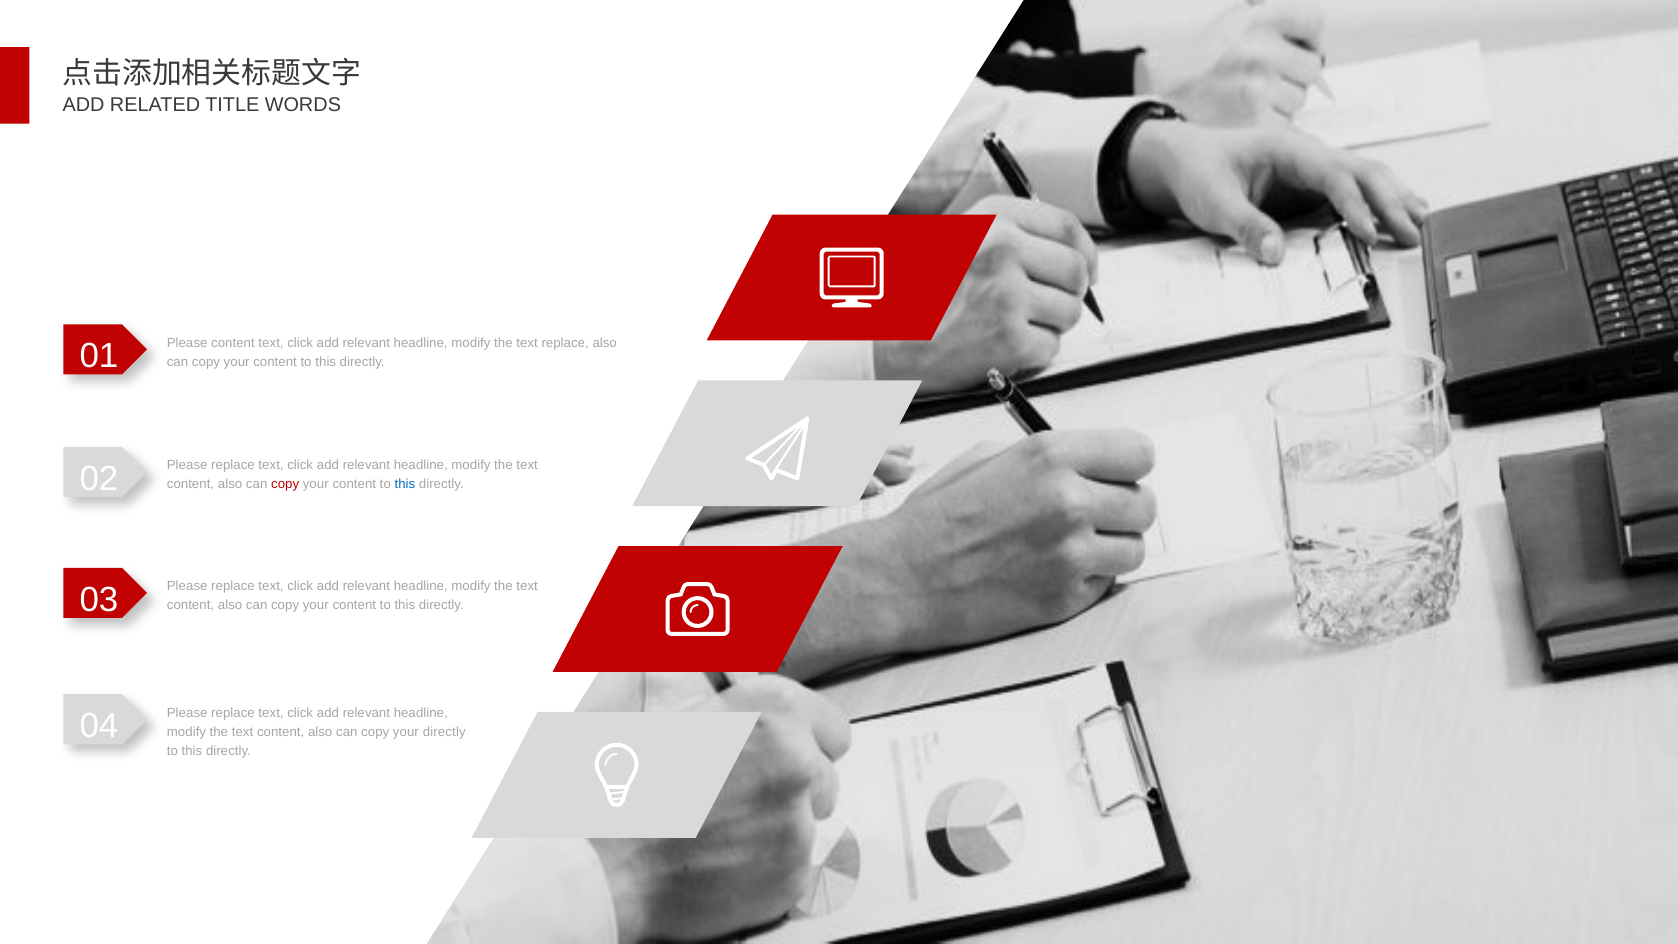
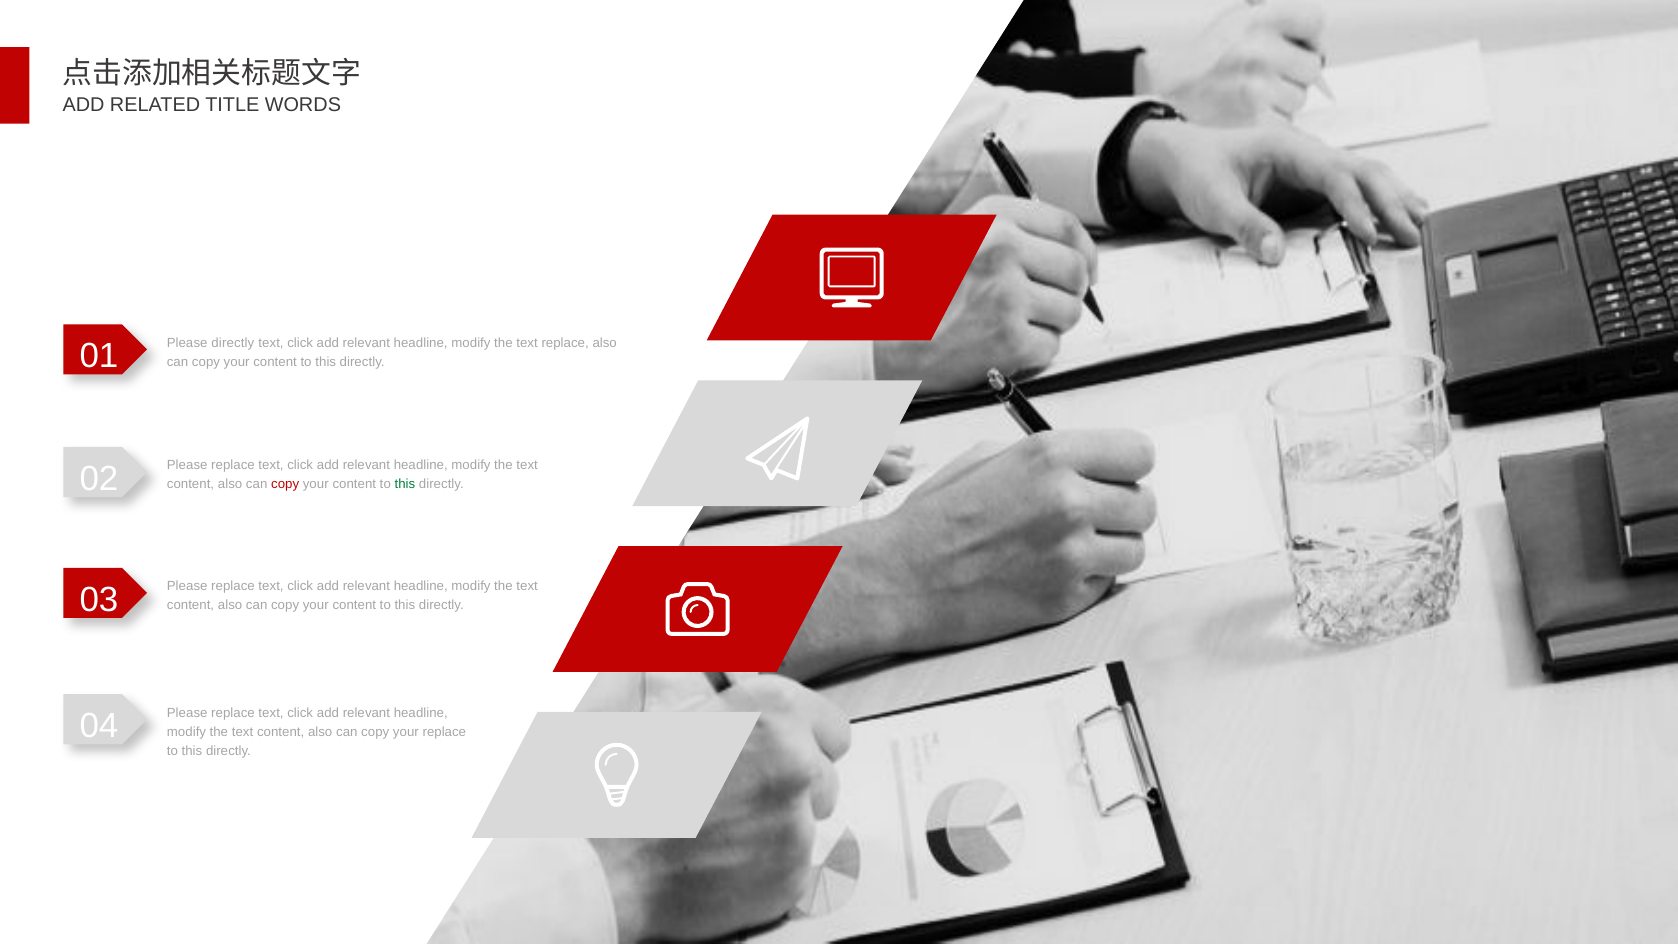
Please content: content -> directly
this at (405, 485) colour: blue -> green
your directly: directly -> replace
